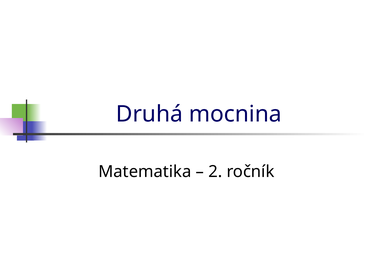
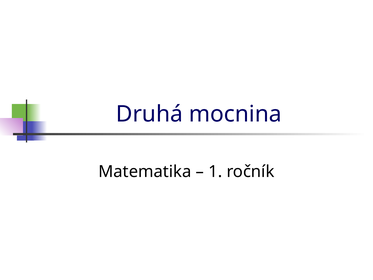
2: 2 -> 1
